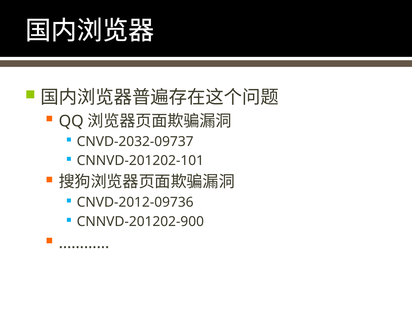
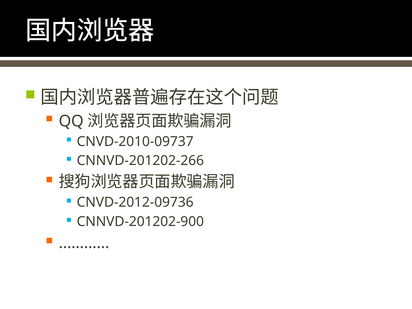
CNVD-2032-09737: CNVD-2032-09737 -> CNVD-2010-09737
CNNVD-201202-101: CNNVD-201202-101 -> CNNVD-201202-266
